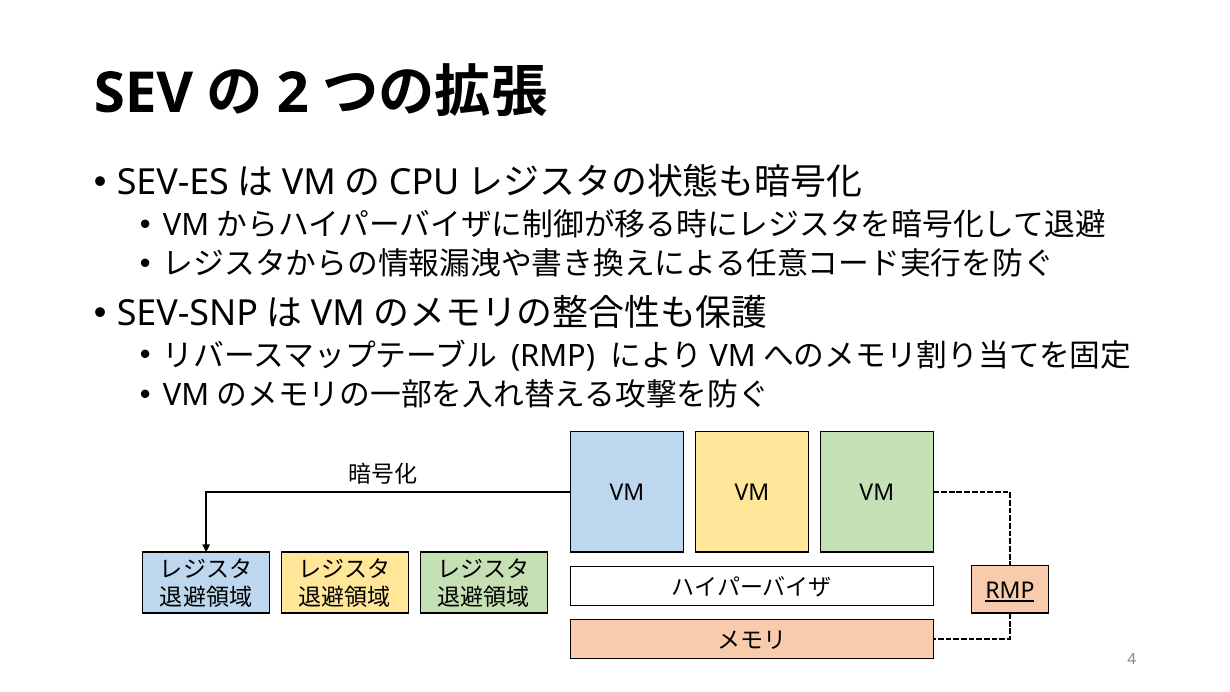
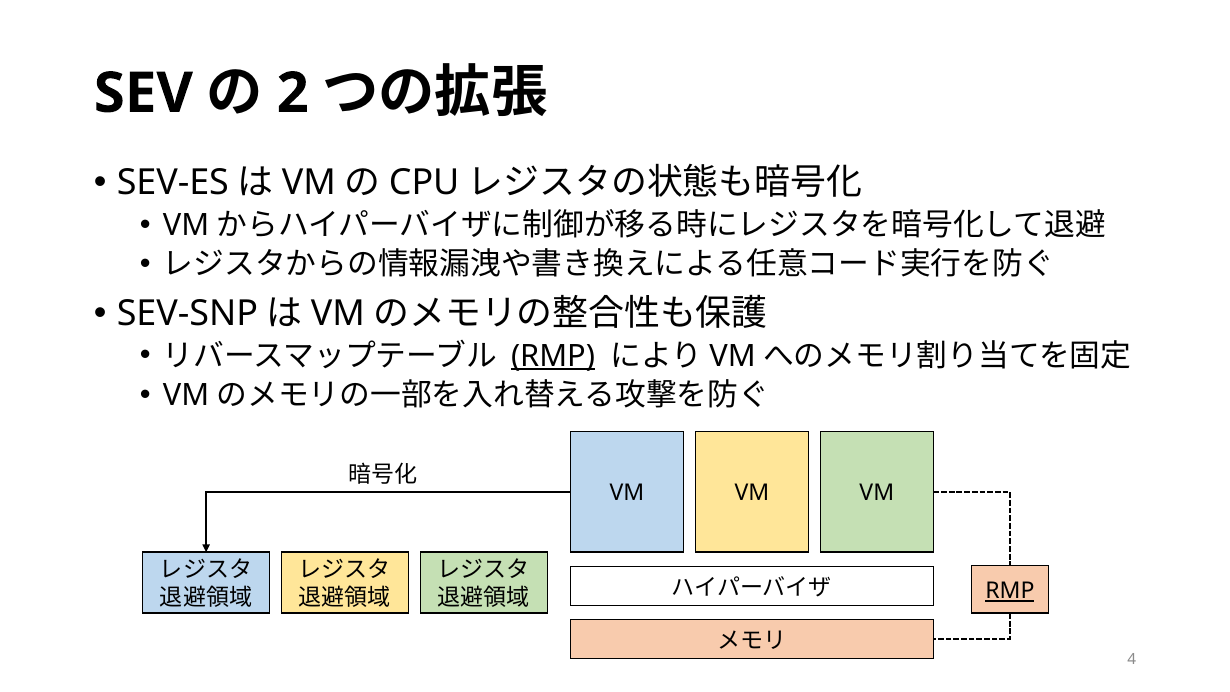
RMP at (553, 356) underline: none -> present
